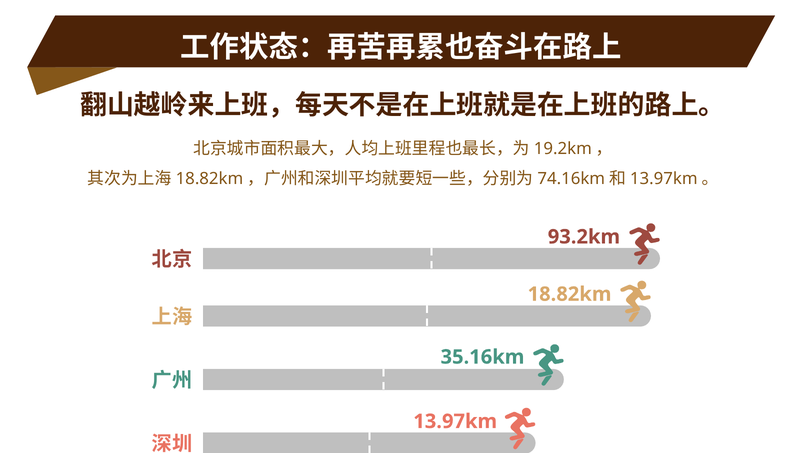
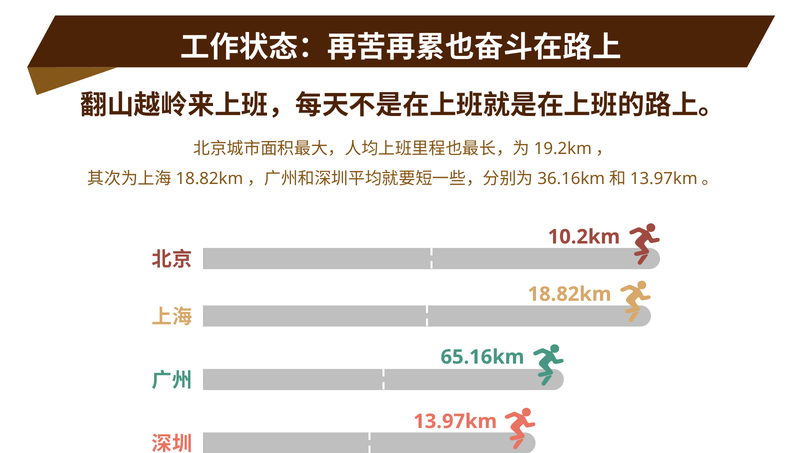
74.16km: 74.16km -> 36.16km
93.2km: 93.2km -> 10.2km
35.16km: 35.16km -> 65.16km
